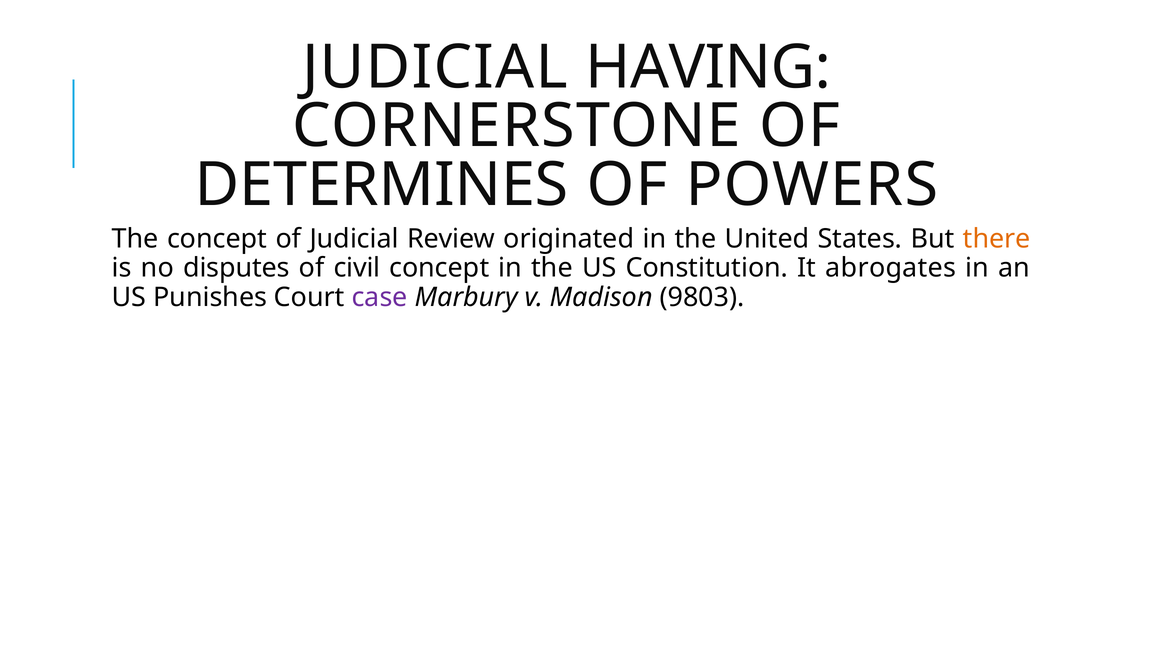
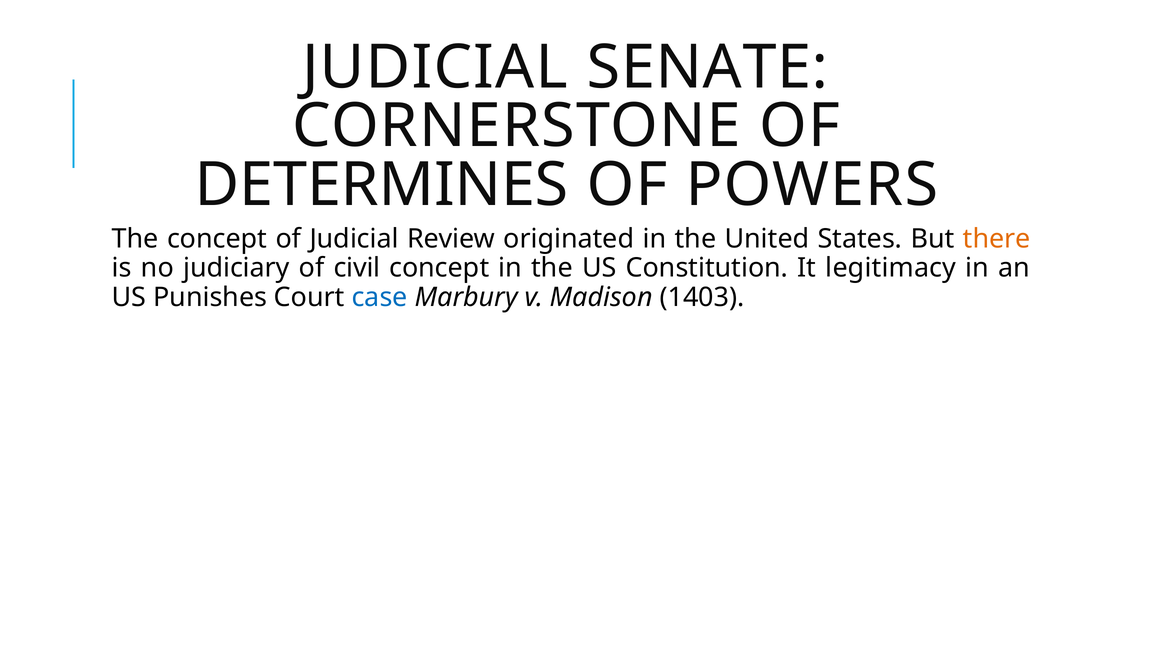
HAVING: HAVING -> SENATE
disputes: disputes -> judiciary
abrogates: abrogates -> legitimacy
case colour: purple -> blue
9803: 9803 -> 1403
